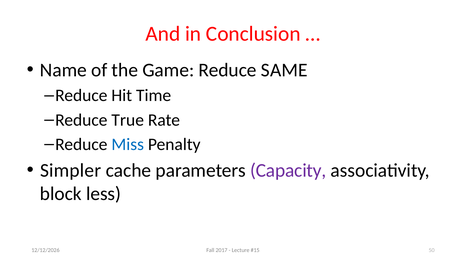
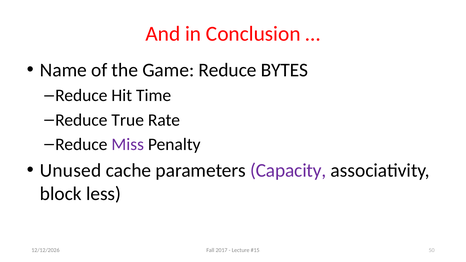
SAME: SAME -> BYTES
Miss colour: blue -> purple
Simpler: Simpler -> Unused
